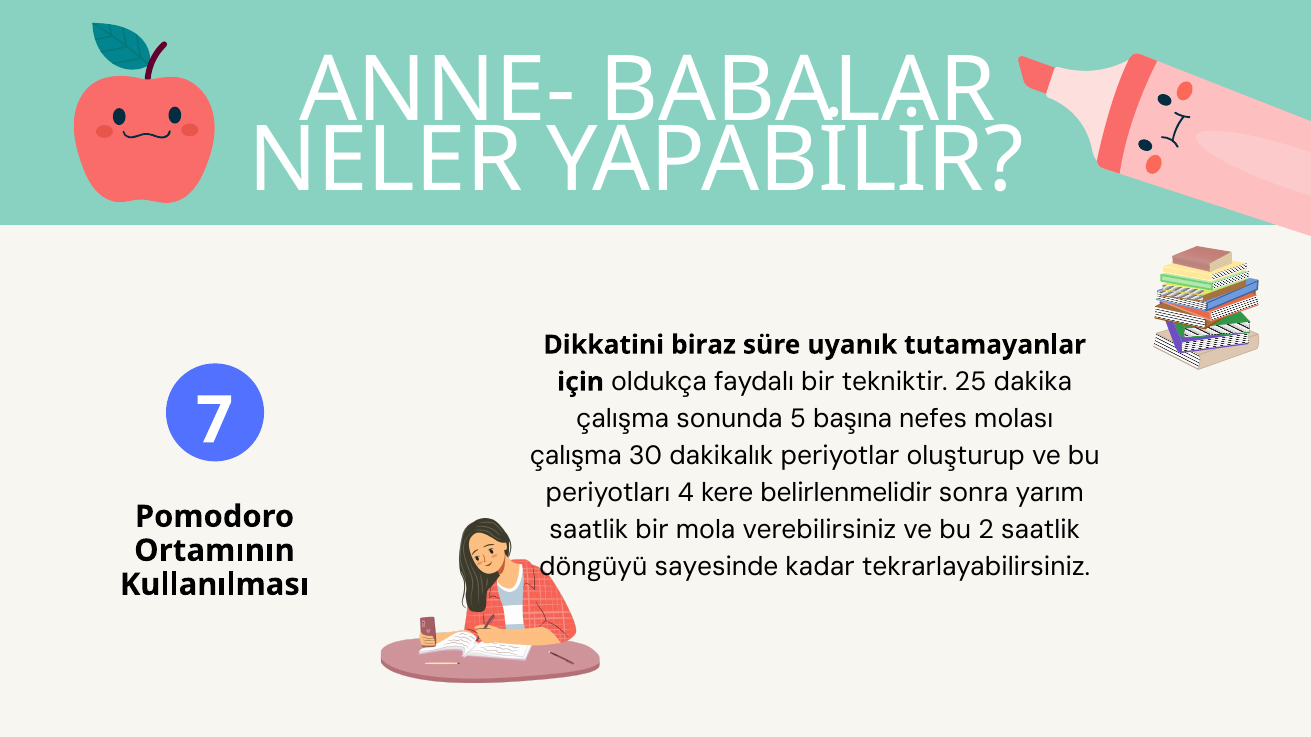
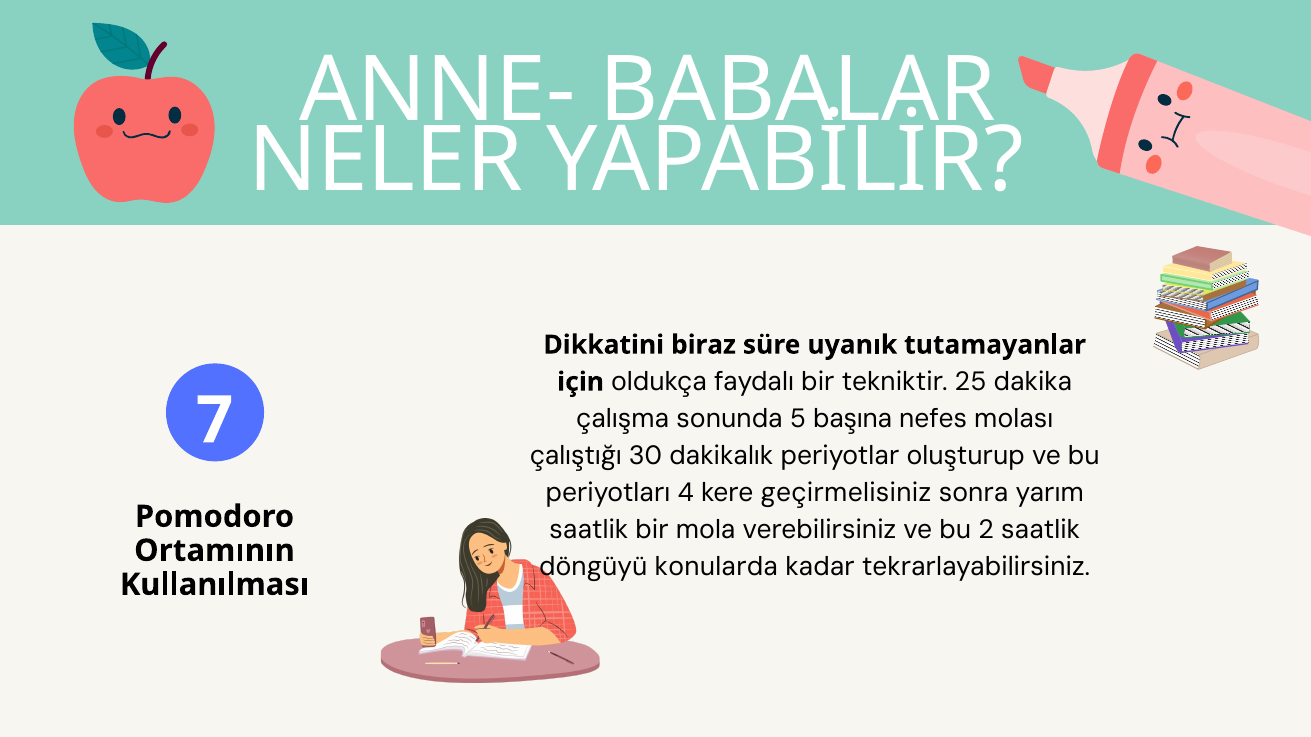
çalışma at (576, 456): çalışma -> çalıştığı
belirlenmelidir: belirlenmelidir -> geçirmelisiniz
sayesinde: sayesinde -> konularda
